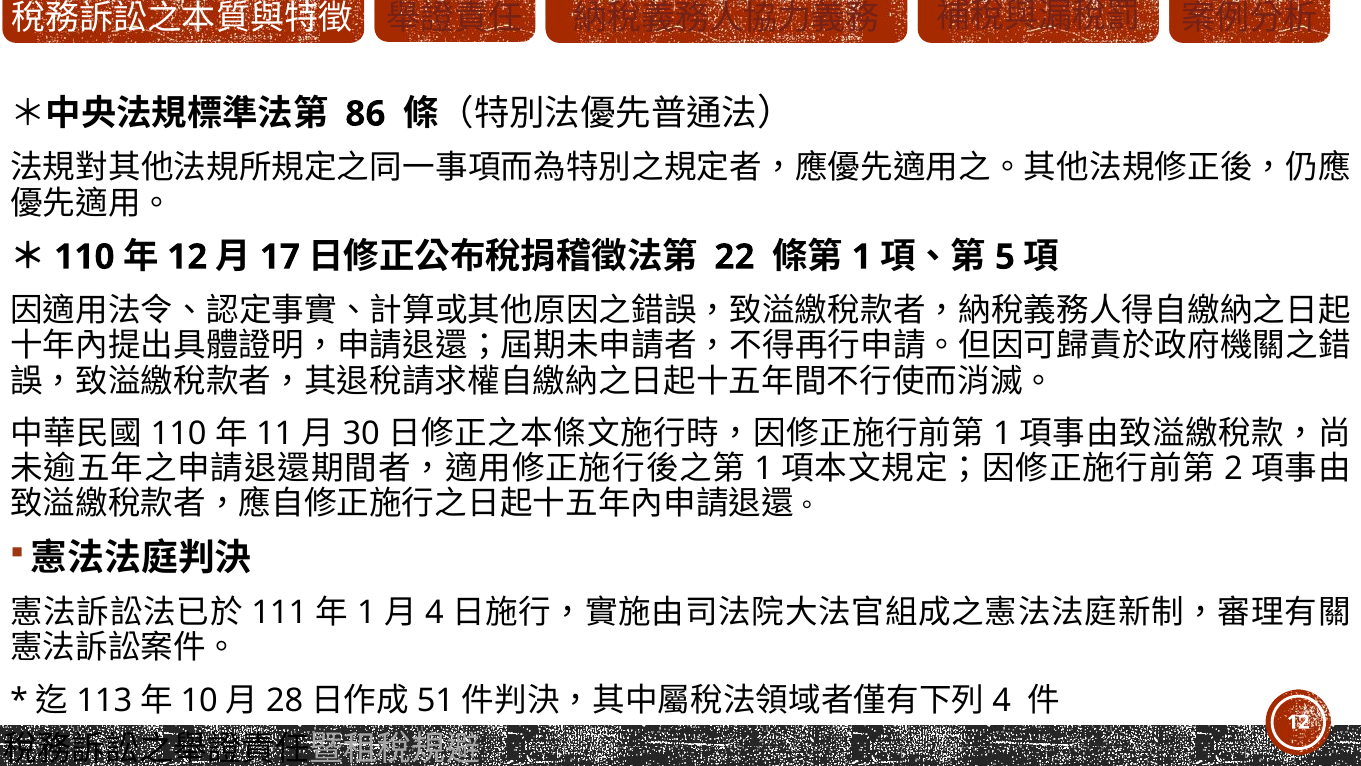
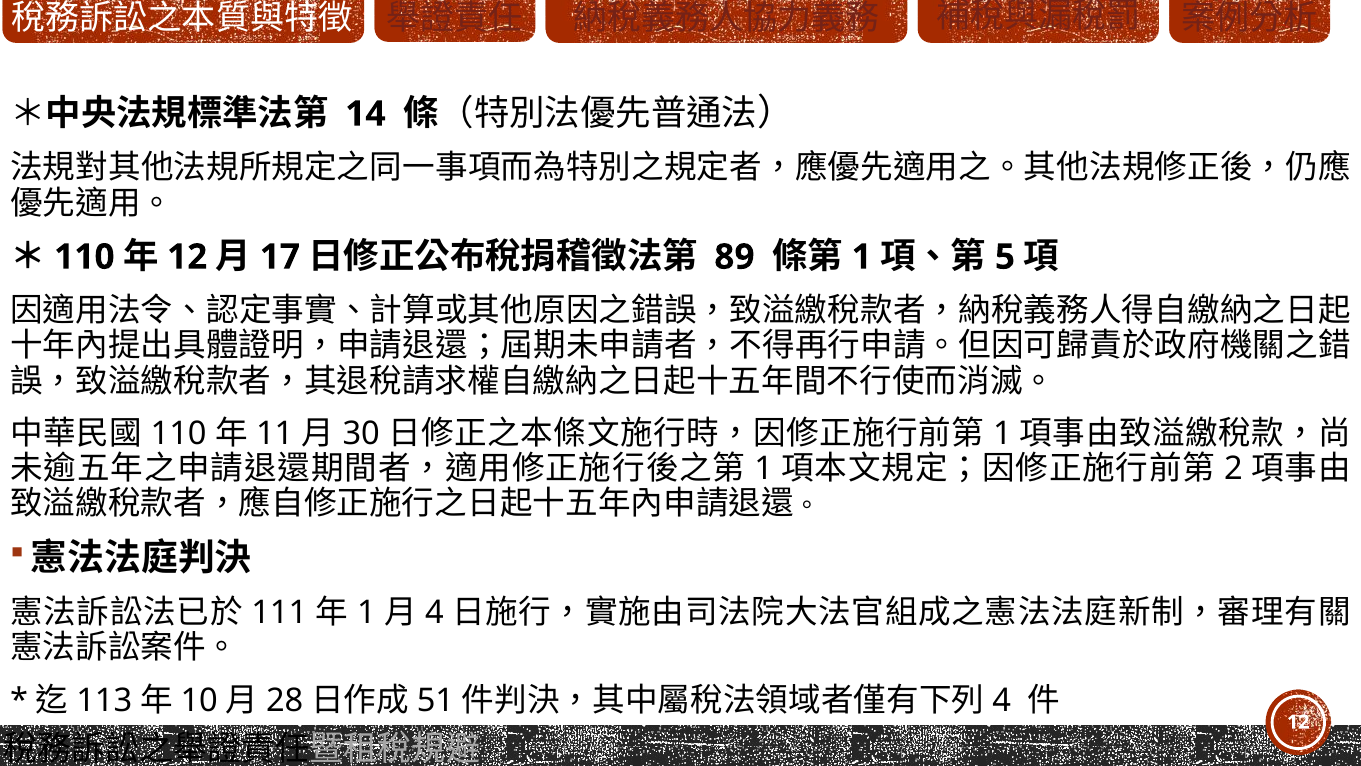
86: 86 -> 14
22: 22 -> 89
